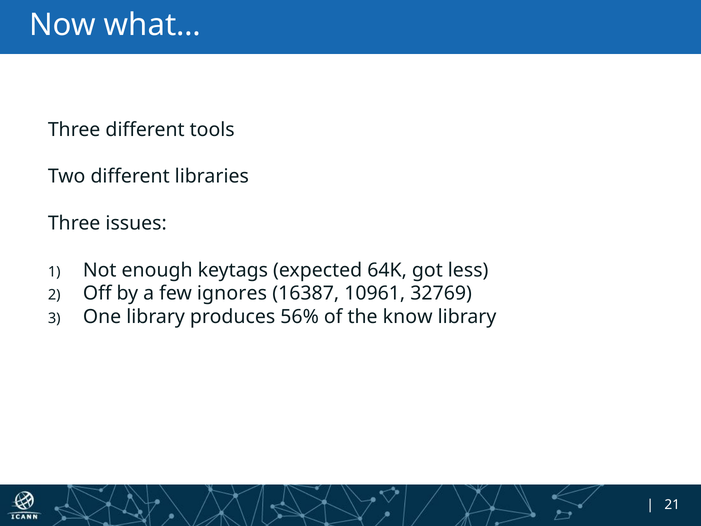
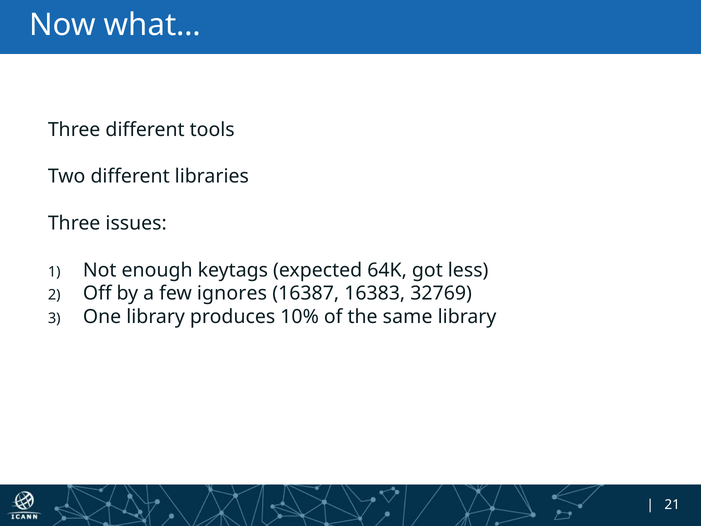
10961: 10961 -> 16383
56%: 56% -> 10%
know: know -> same
